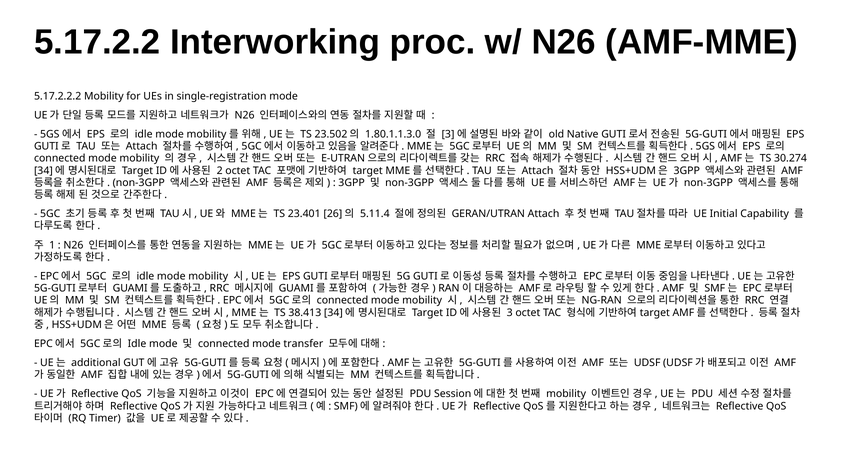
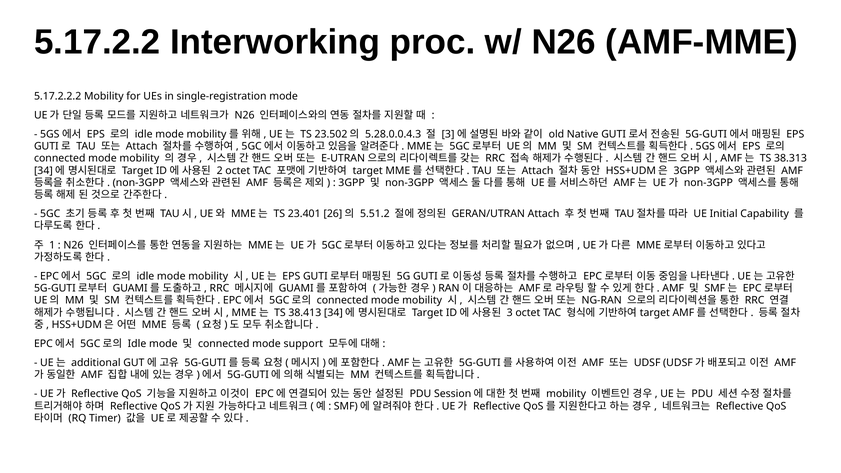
1.80.1.1.3.0: 1.80.1.1.3.0 -> 5.28.0.0.4.3
30.274: 30.274 -> 38.313
5.11.4: 5.11.4 -> 5.51.2
transfer: transfer -> support
